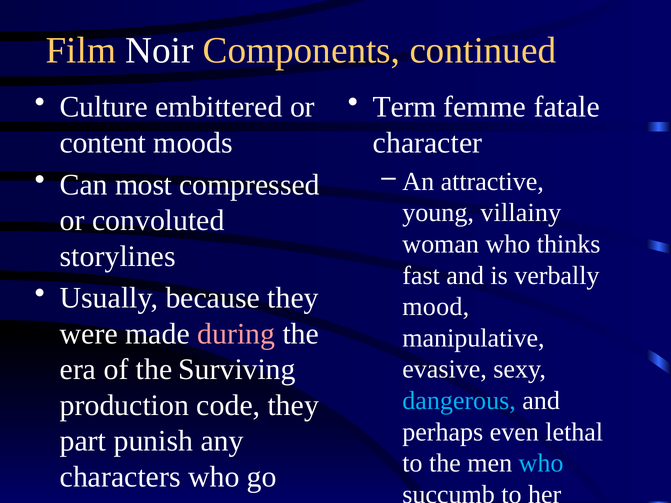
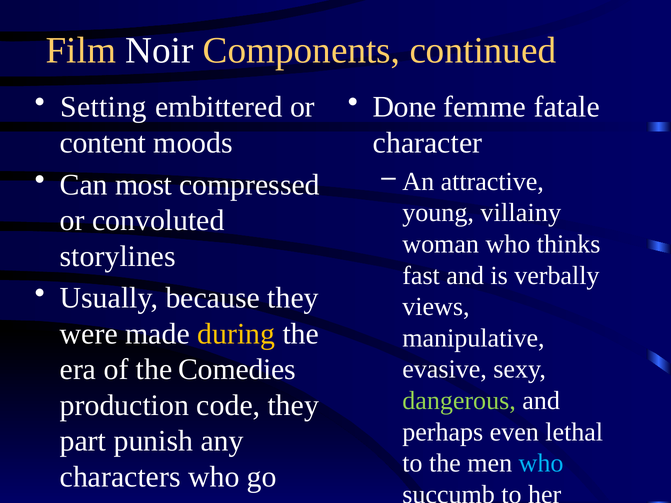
Culture: Culture -> Setting
Term: Term -> Done
mood: mood -> views
during colour: pink -> yellow
Surviving: Surviving -> Comedies
dangerous colour: light blue -> light green
